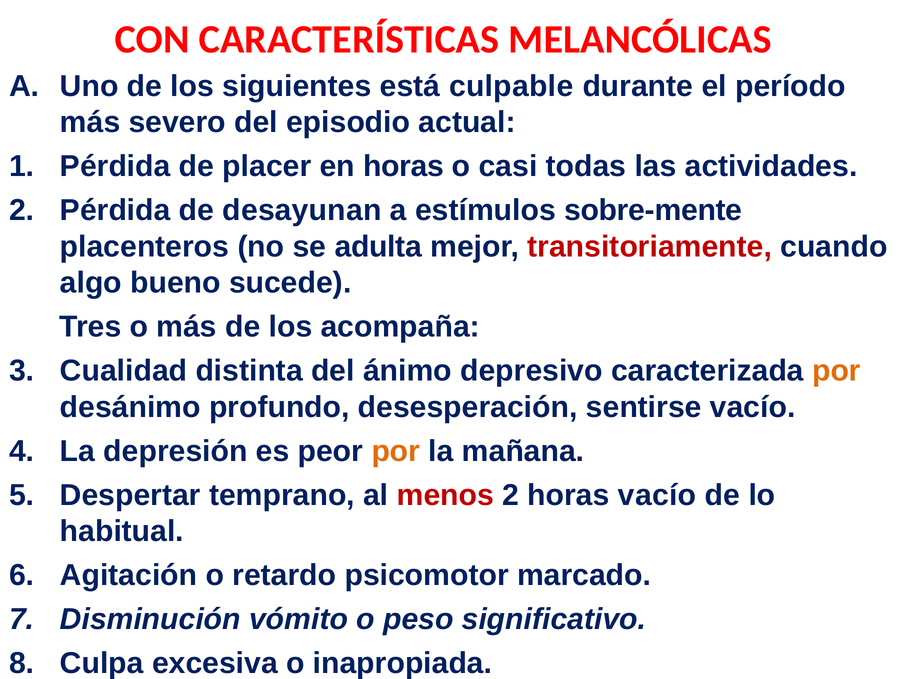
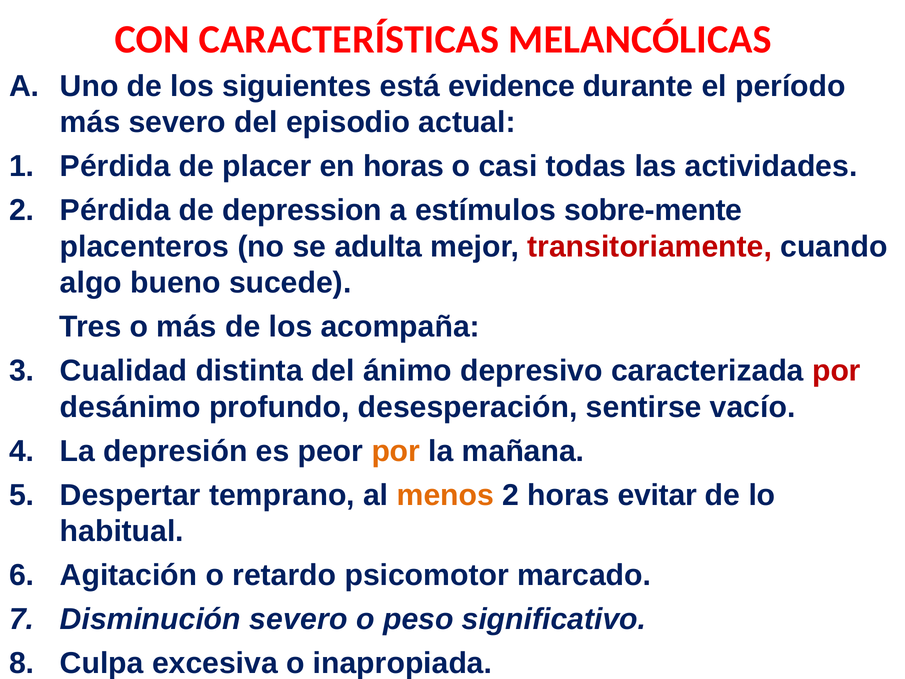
culpable: culpable -> evidence
desayunan: desayunan -> depression
por at (836, 371) colour: orange -> red
menos colour: red -> orange
horas vacío: vacío -> evitar
Disminución vómito: vómito -> severo
